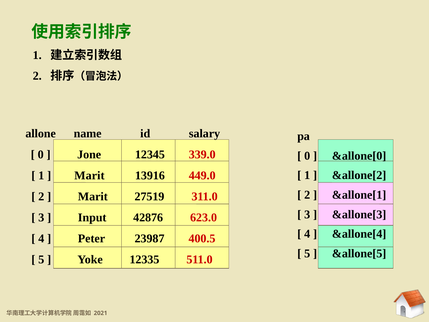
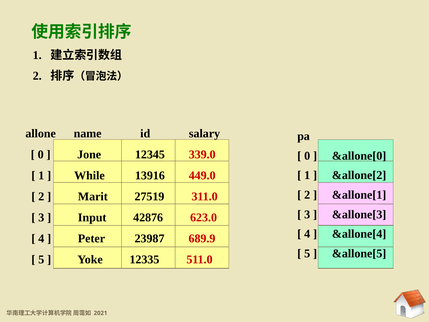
Marit at (89, 175): Marit -> While
400.5: 400.5 -> 689.9
